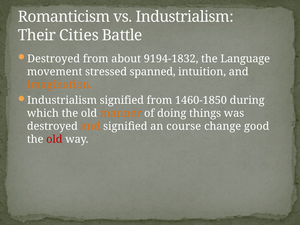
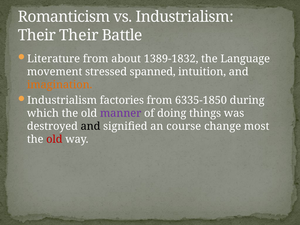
Their Cities: Cities -> Their
Destroyed at (54, 59): Destroyed -> Literature
9194-1832: 9194-1832 -> 1389-1832
Industrialism signified: signified -> factories
1460-1850: 1460-1850 -> 6335-1850
manner colour: orange -> purple
and at (91, 126) colour: orange -> black
good: good -> most
